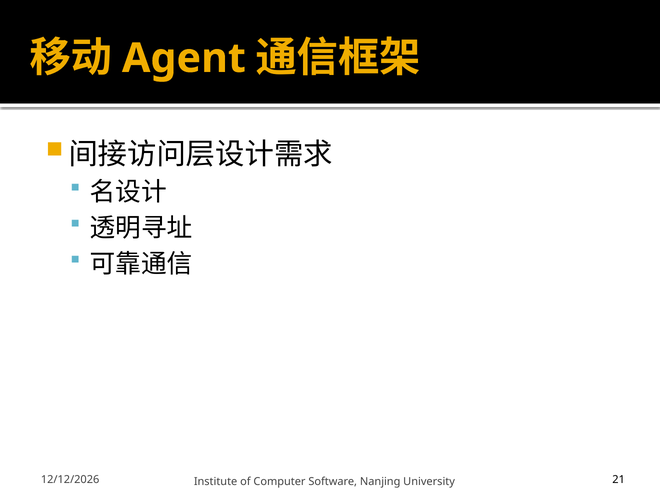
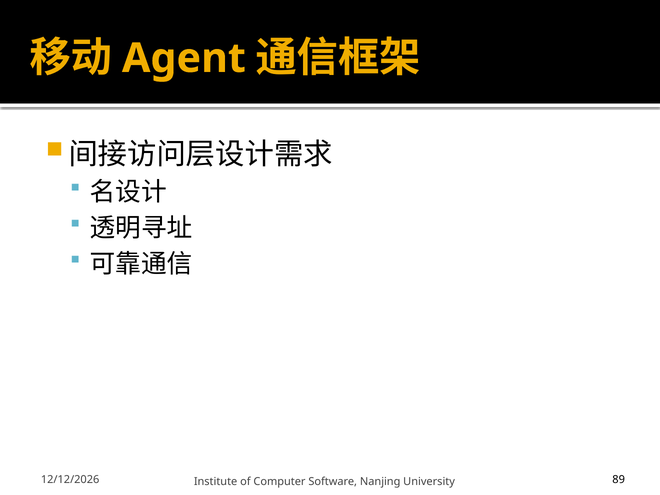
21: 21 -> 89
